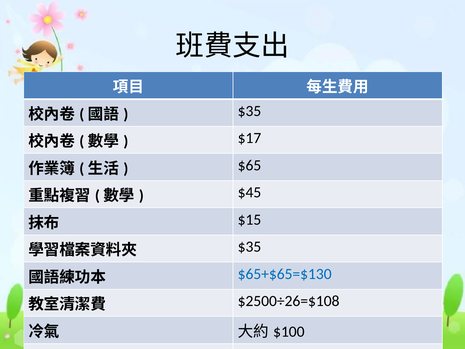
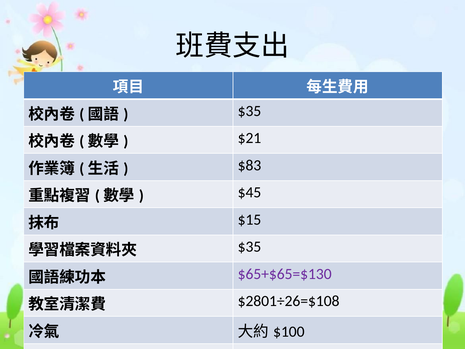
$17: $17 -> $21
$65: $65 -> $83
$65+$65=$130 colour: blue -> purple
$2500÷26=$108: $2500÷26=$108 -> $2801÷26=$108
